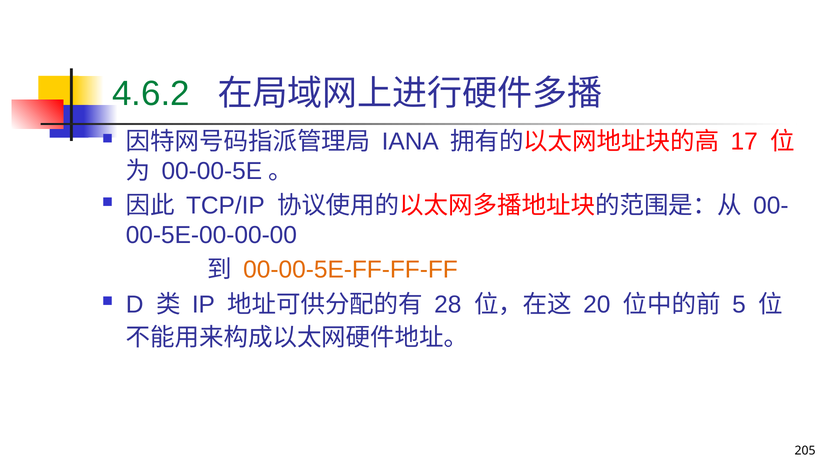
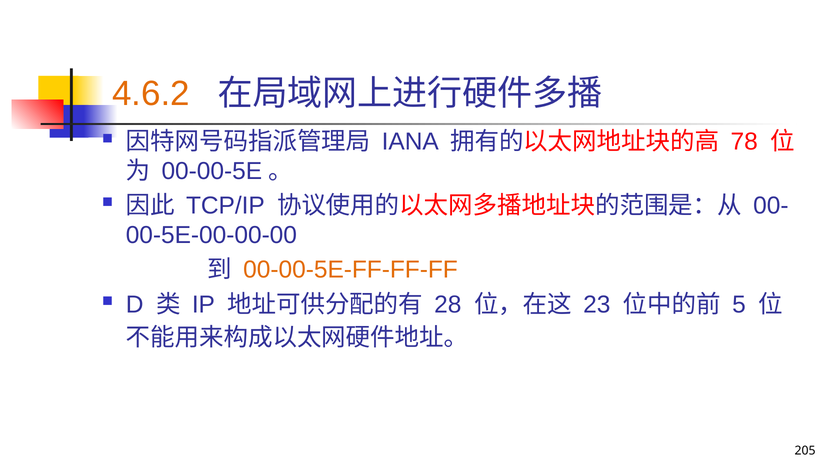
4.6.2 colour: green -> orange
17: 17 -> 78
20: 20 -> 23
